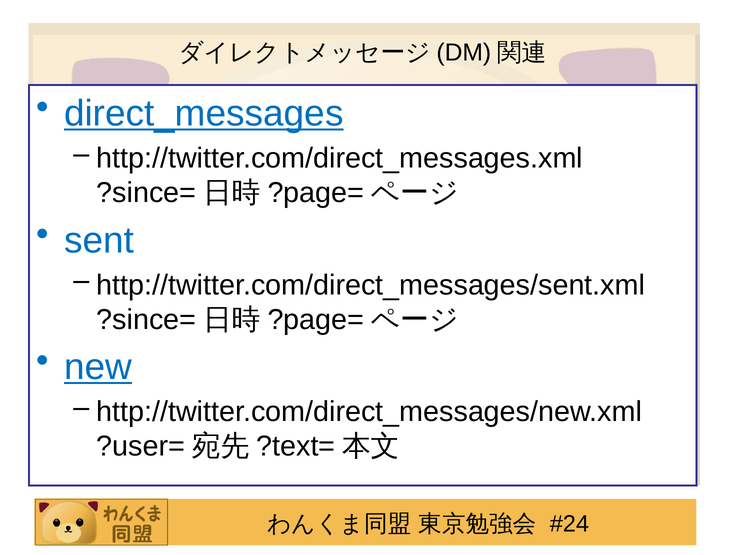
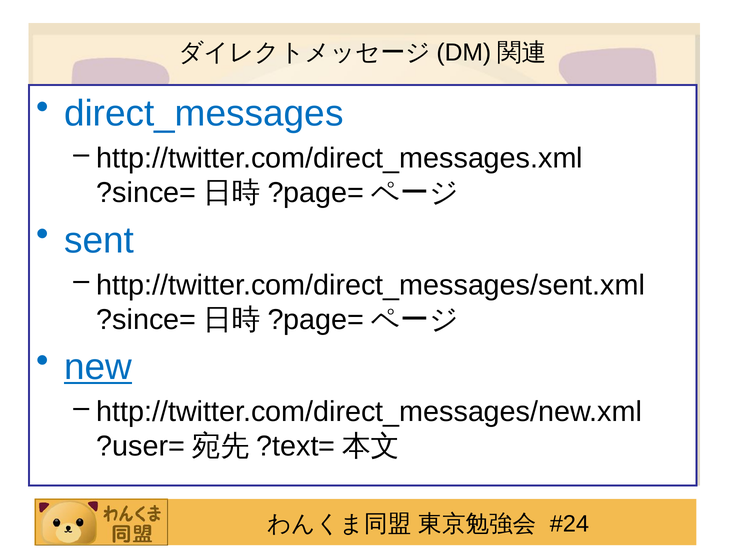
direct_messages underline: present -> none
